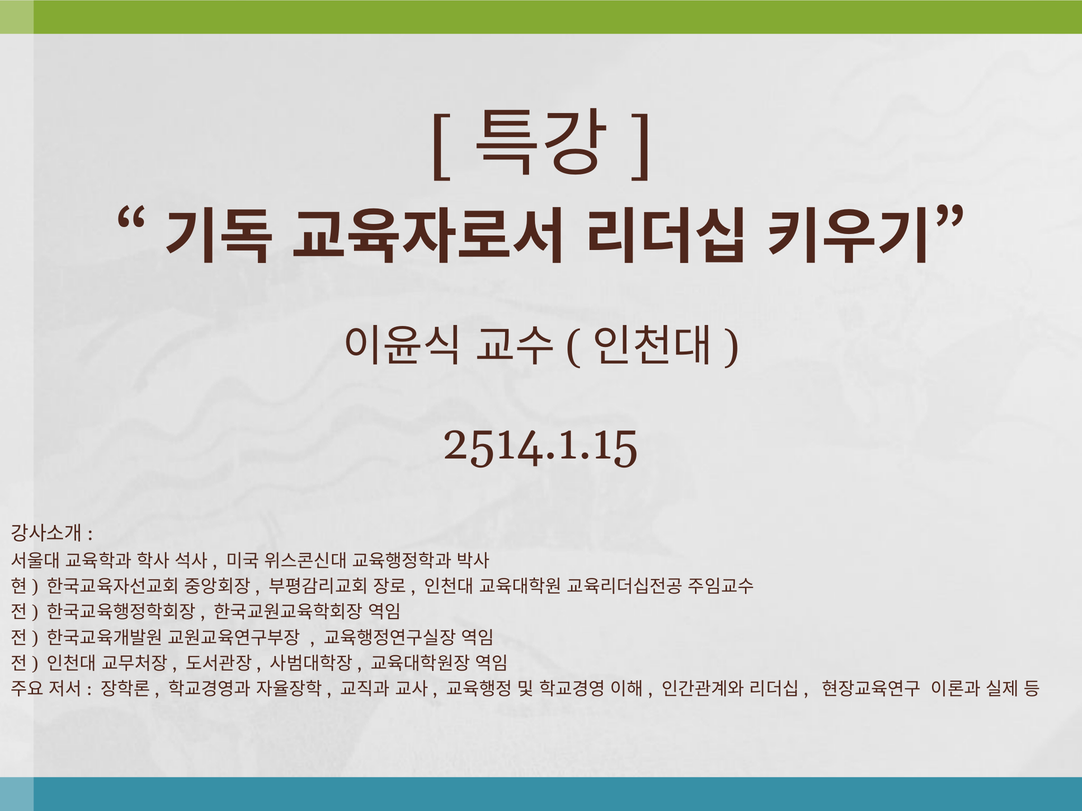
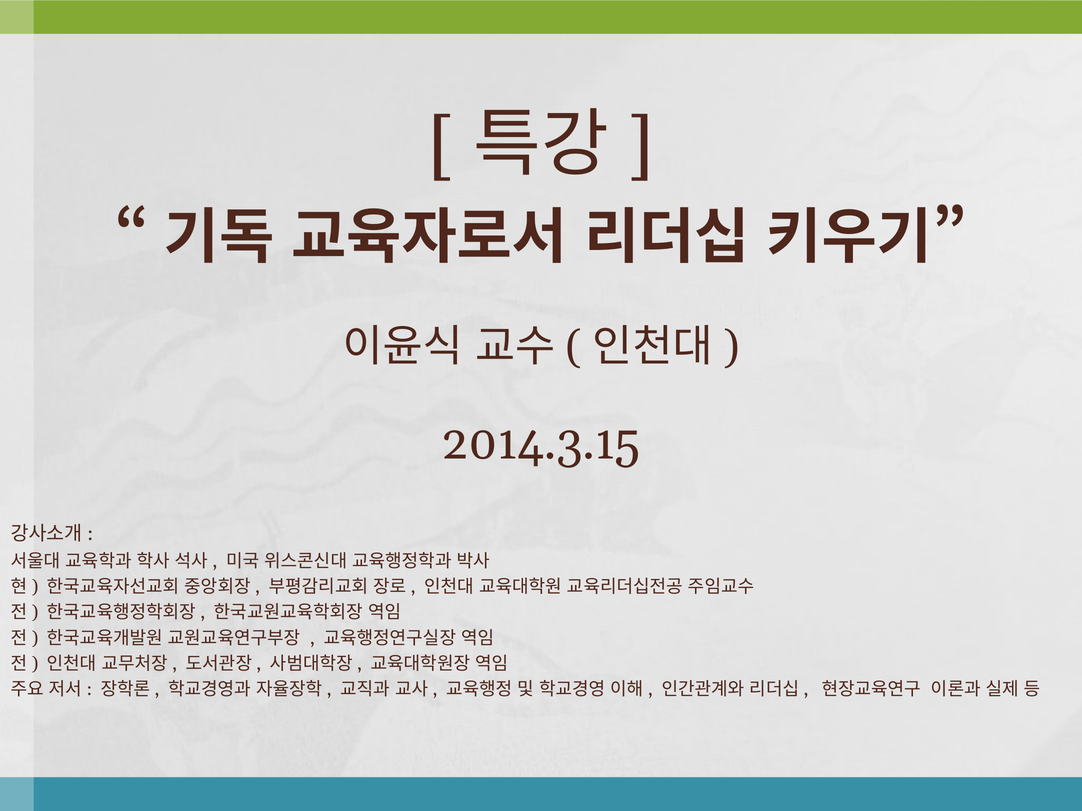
2514.1.15: 2514.1.15 -> 2014.3.15
